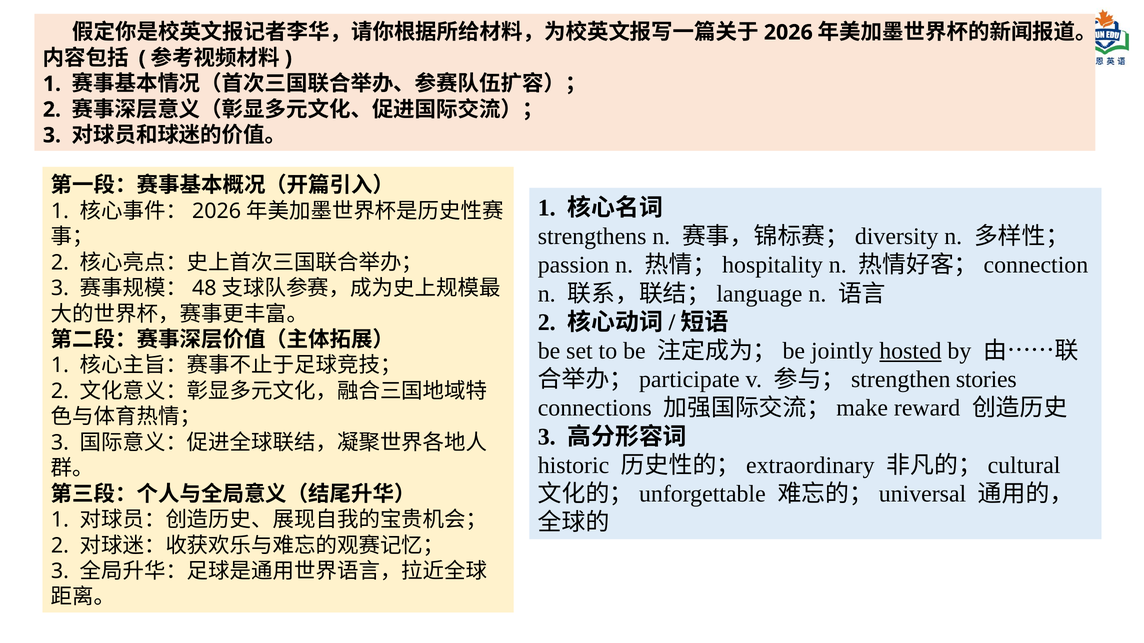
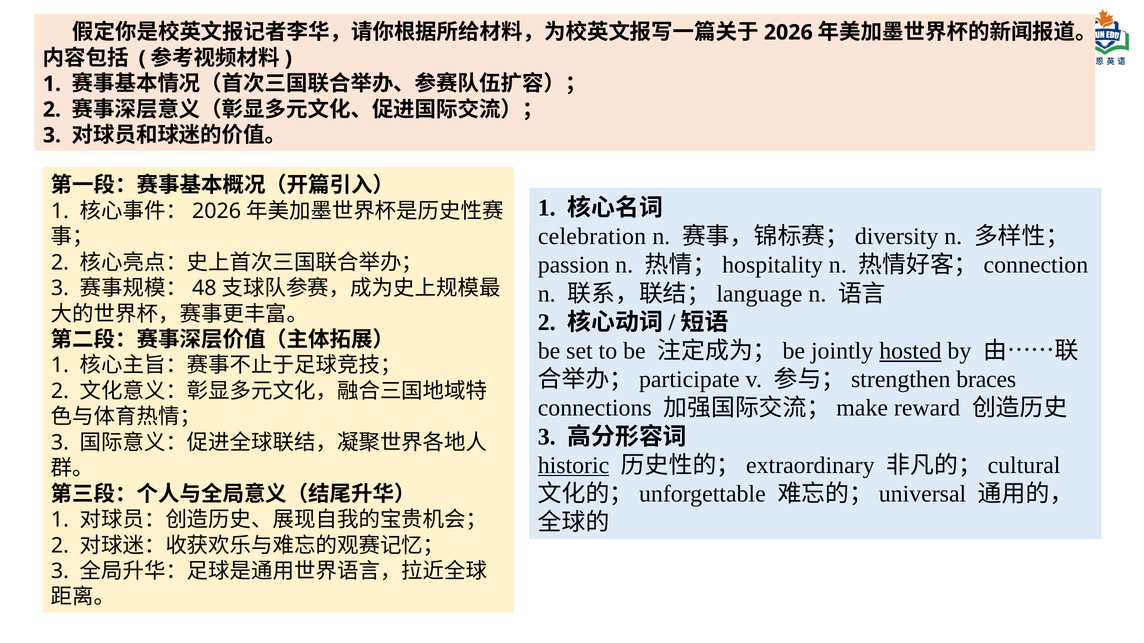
strengthens: strengthens -> celebration
stories: stories -> braces
historic underline: none -> present
